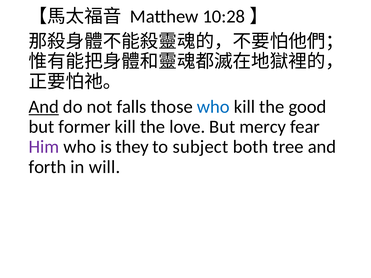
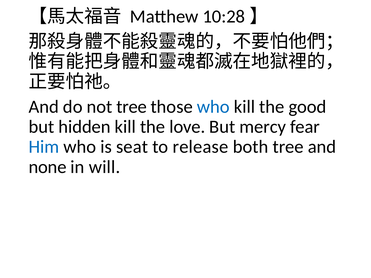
And at (44, 107) underline: present -> none
not falls: falls -> tree
former: former -> hidden
Him colour: purple -> blue
they: they -> seat
subject: subject -> release
forth: forth -> none
